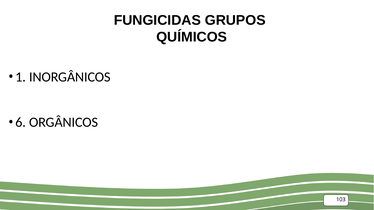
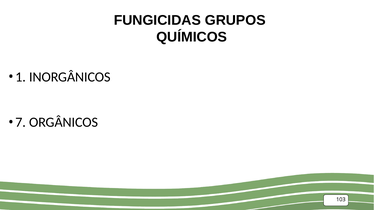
6: 6 -> 7
